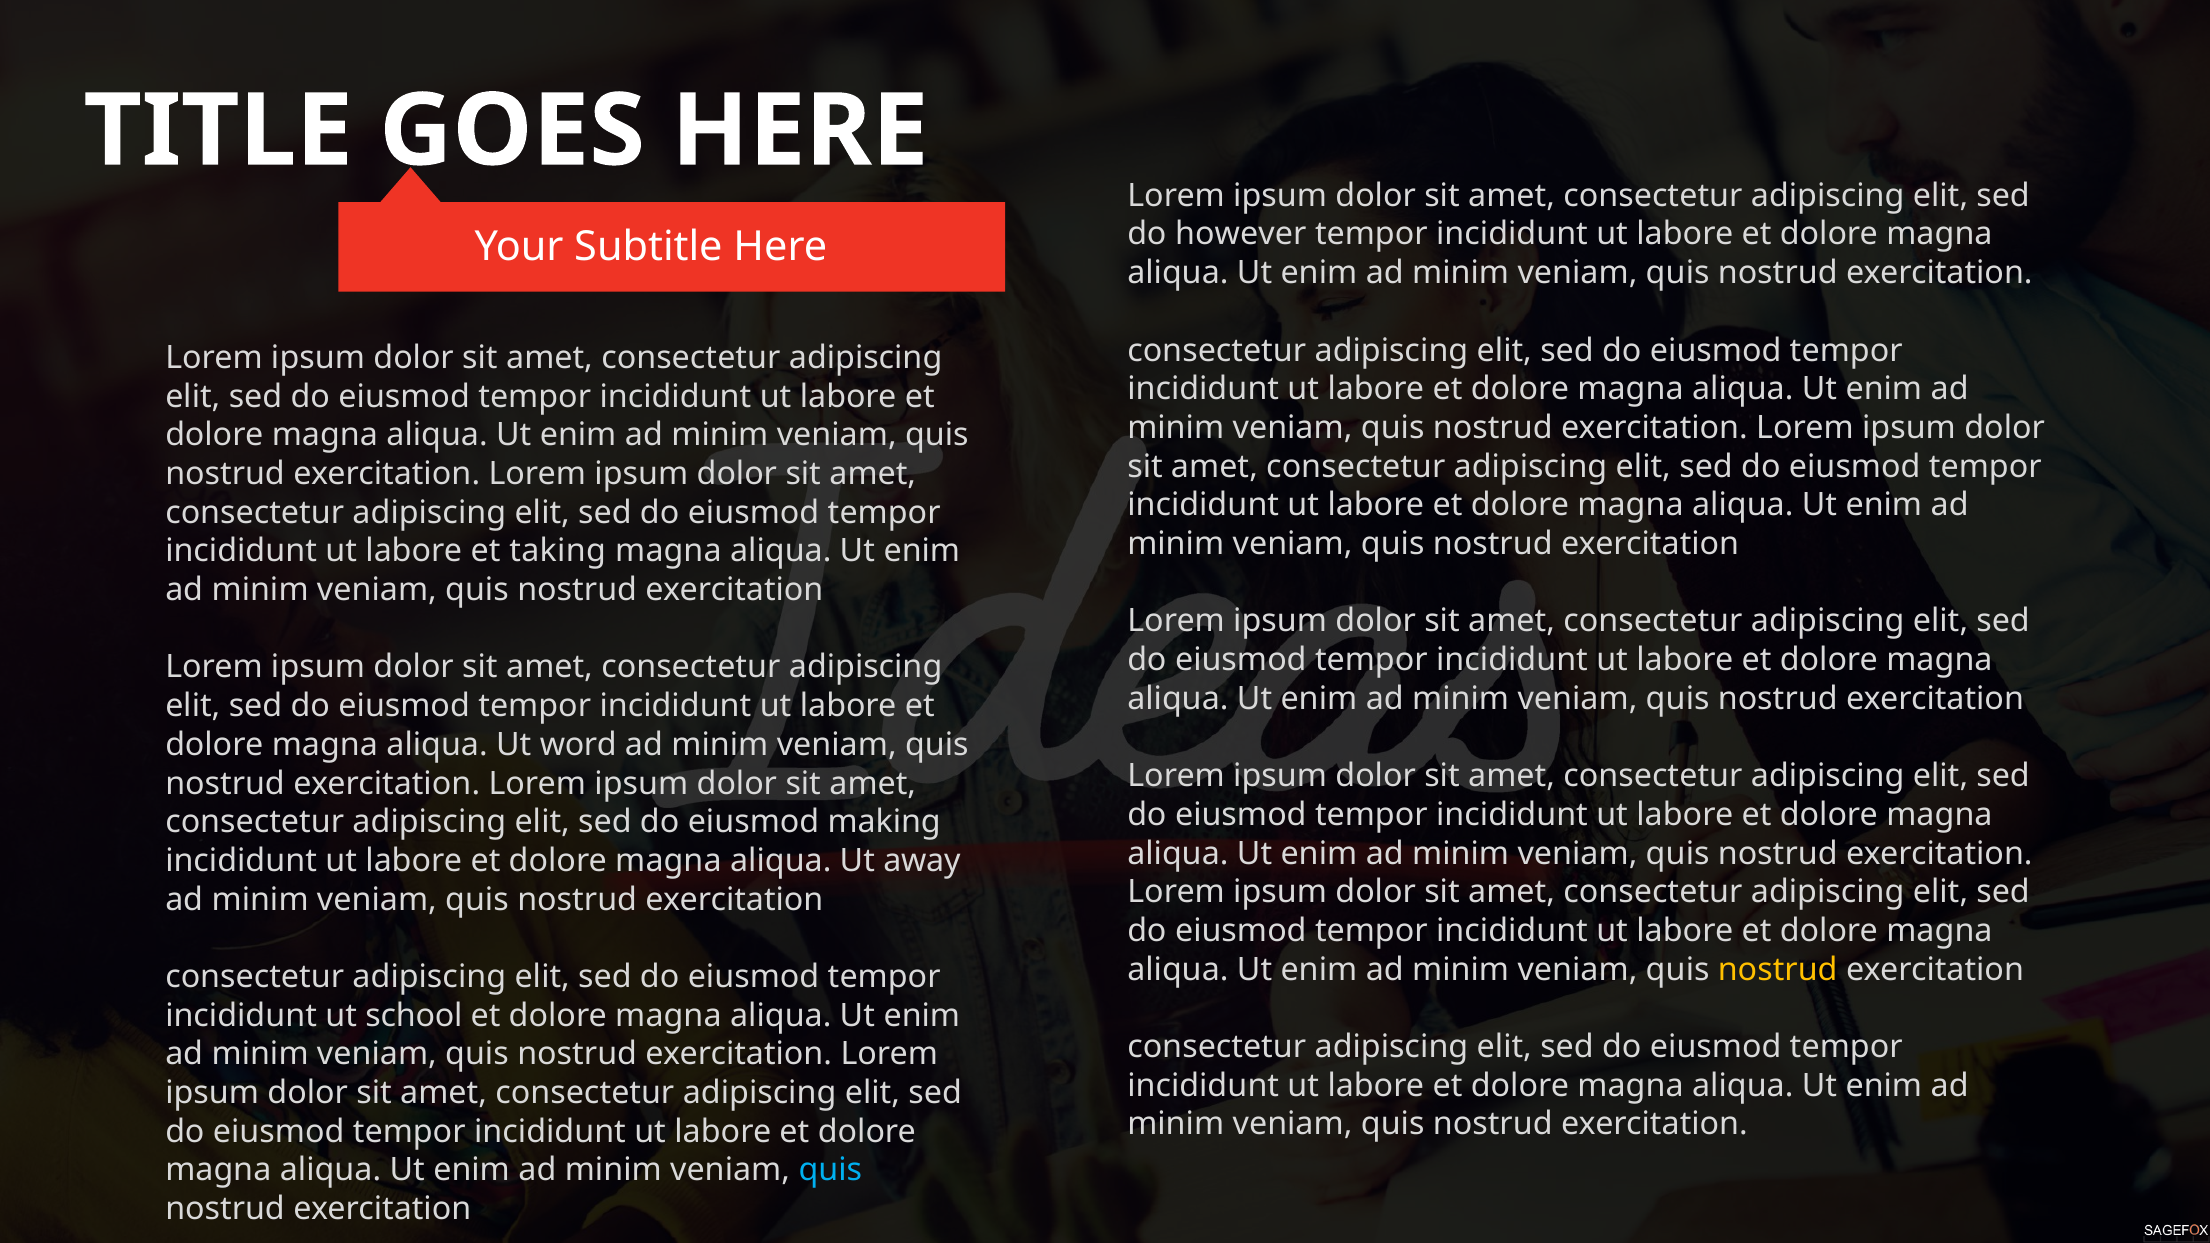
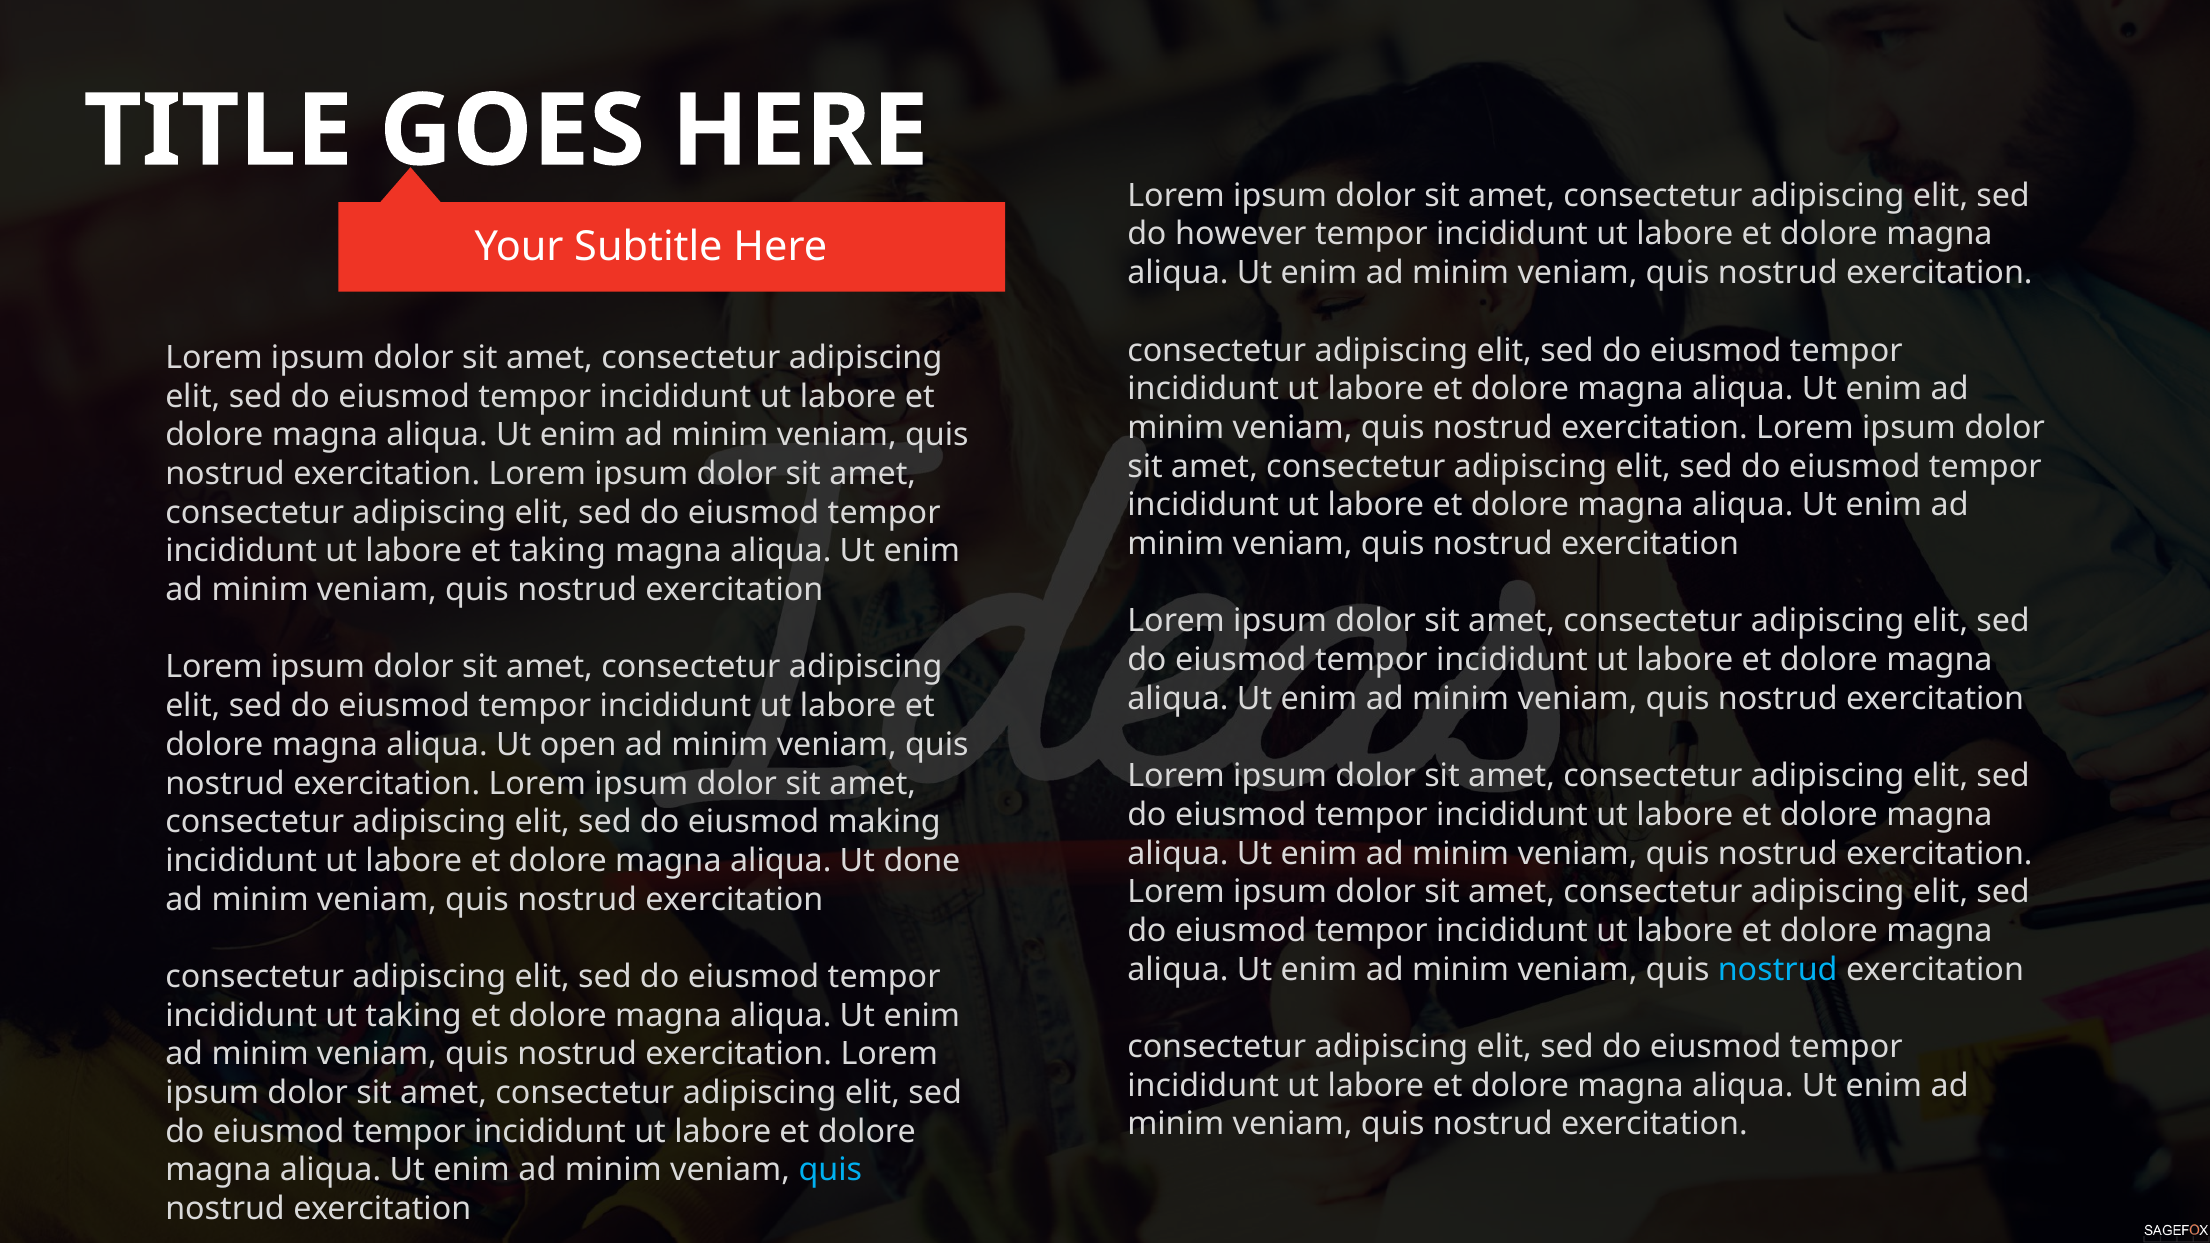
word: word -> open
away: away -> done
nostrud at (1778, 970) colour: yellow -> light blue
ut school: school -> taking
